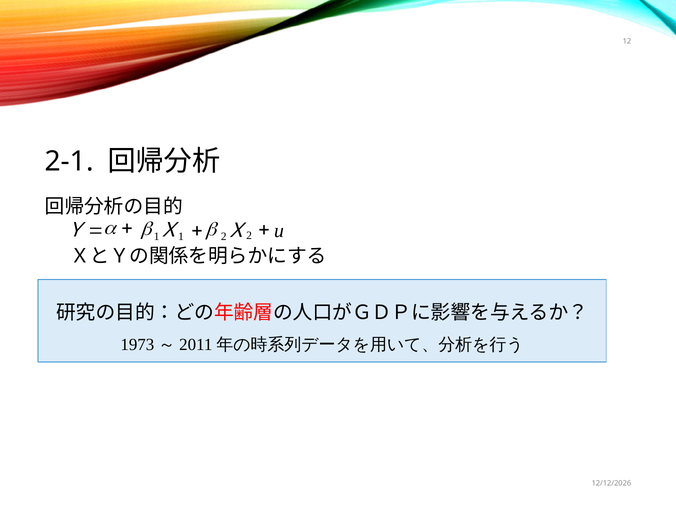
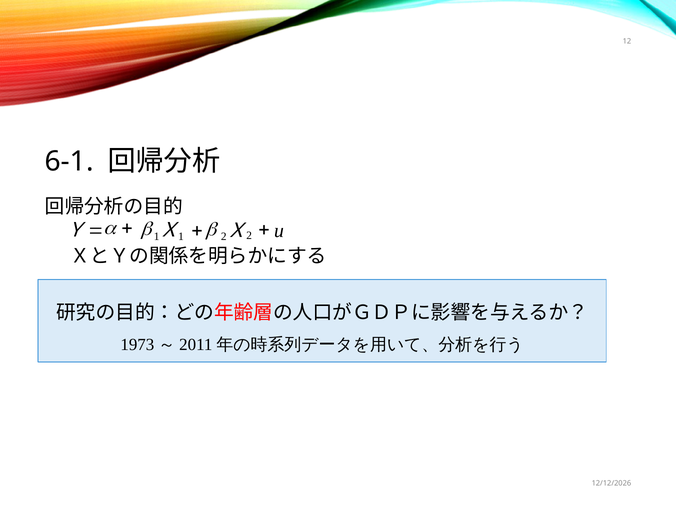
2-1: 2-1 -> 6-1
